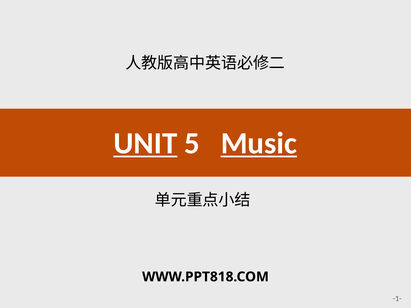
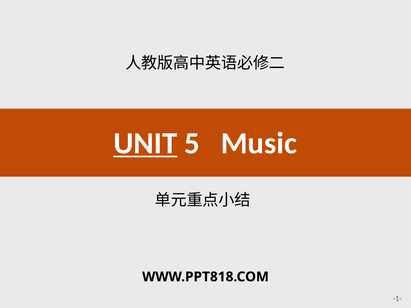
Music underline: present -> none
